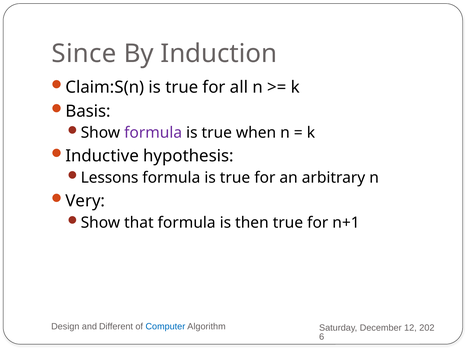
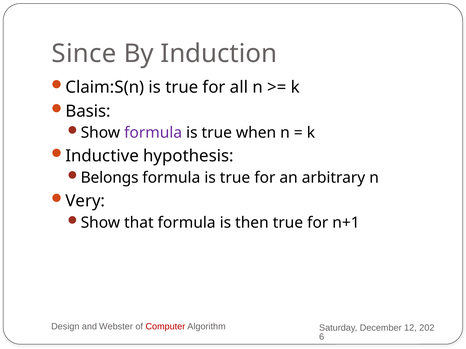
Lessons: Lessons -> Belongs
Different: Different -> Webster
Computer colour: blue -> red
